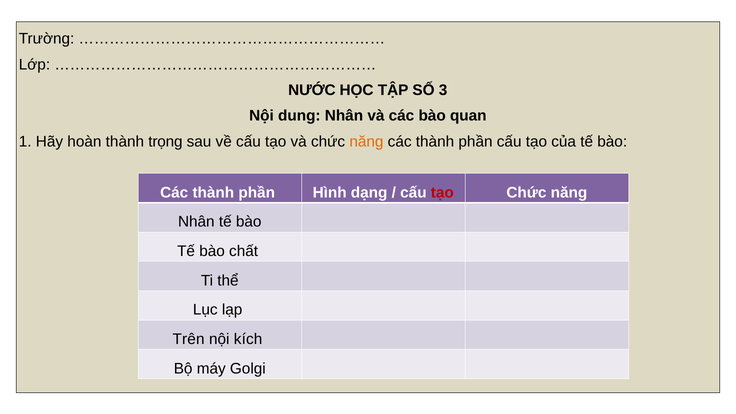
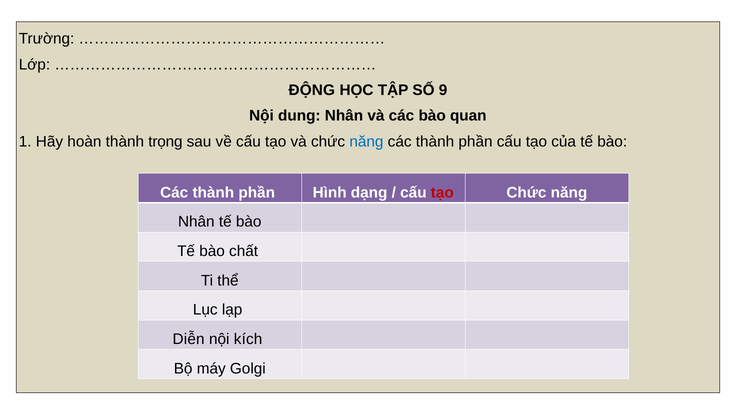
NƯỚC: NƯỚC -> ĐỘNG
3: 3 -> 9
năng at (366, 142) colour: orange -> blue
Trên: Trên -> Diễn
